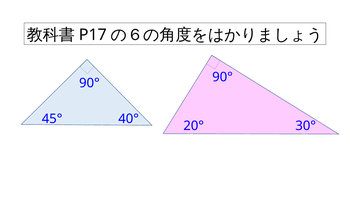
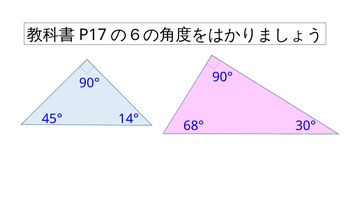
40°: 40° -> 14°
20°: 20° -> 68°
